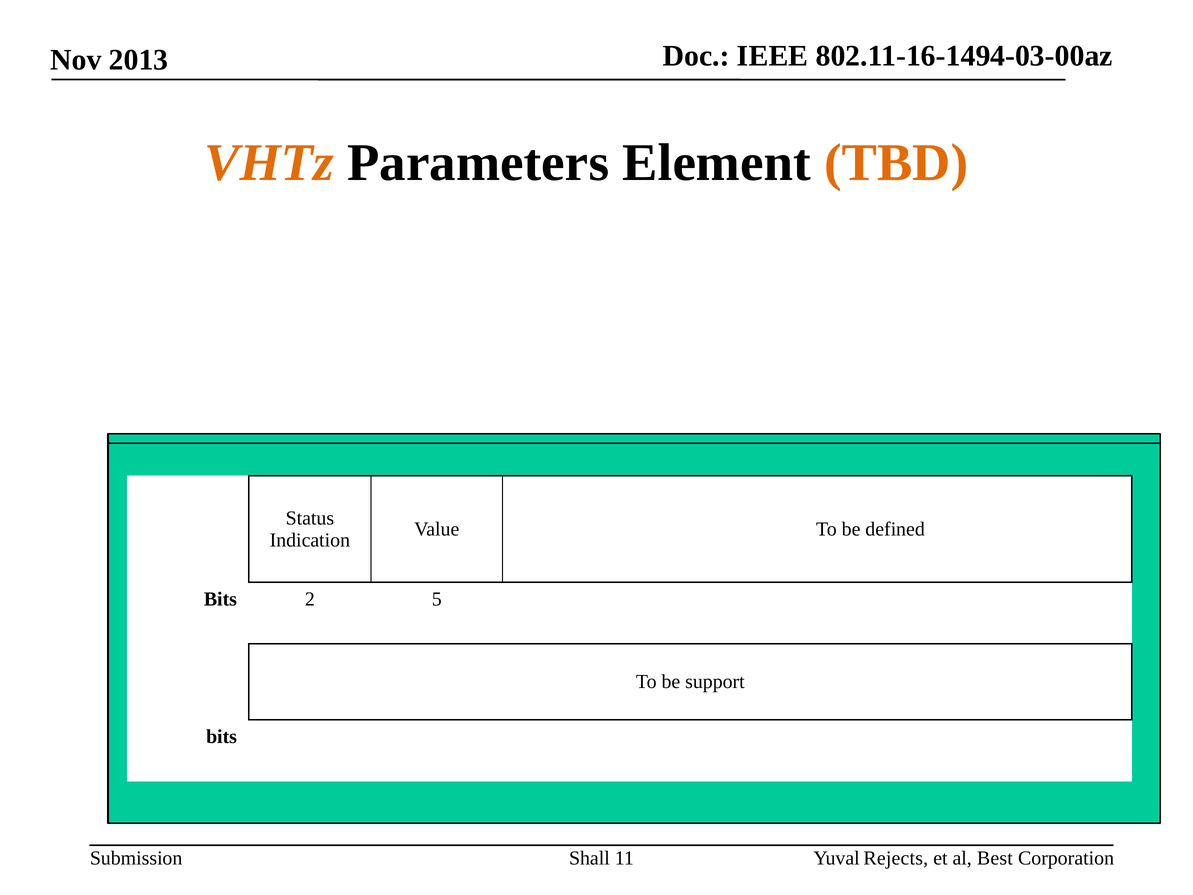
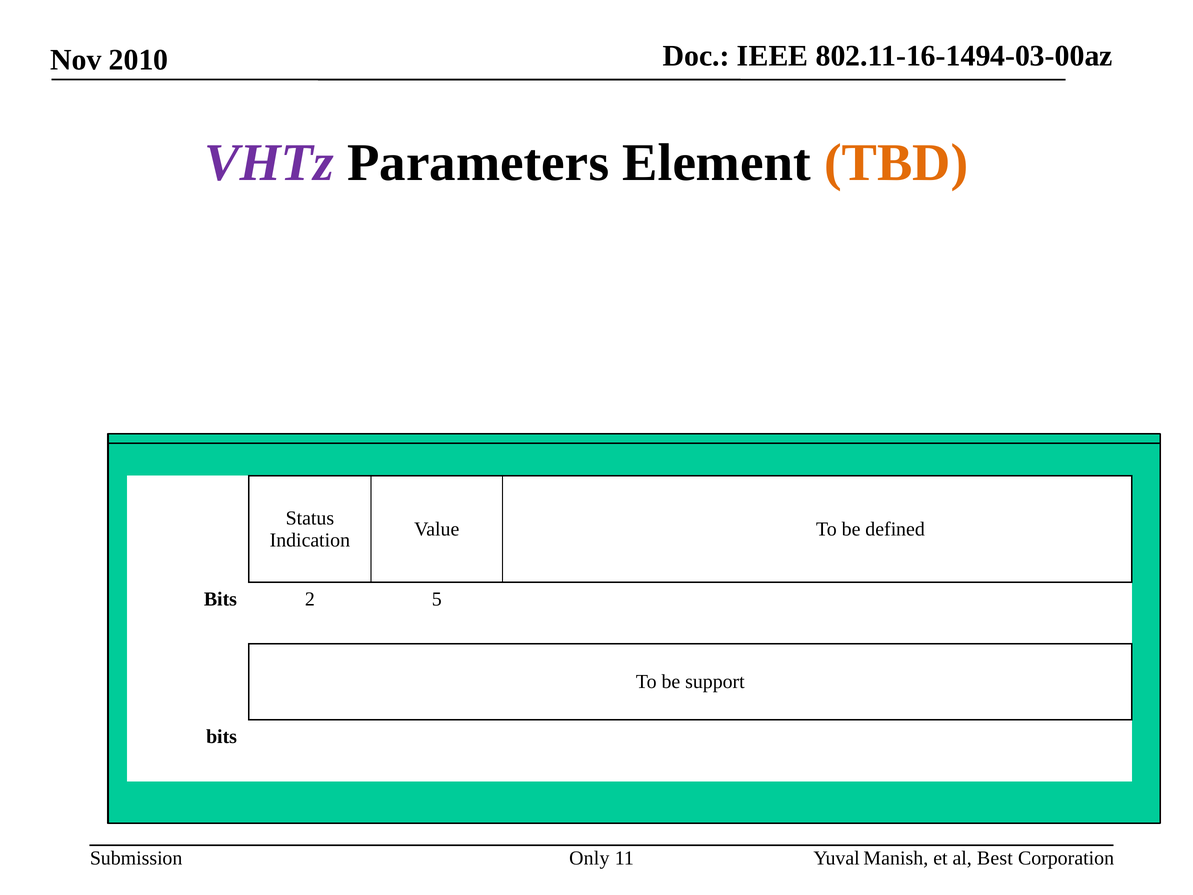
2013: 2013 -> 2010
VHTz colour: orange -> purple
Shall: Shall -> Only
Rejects: Rejects -> Manish
